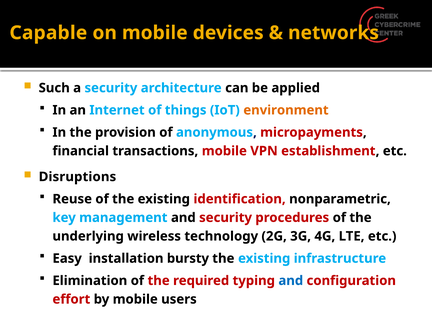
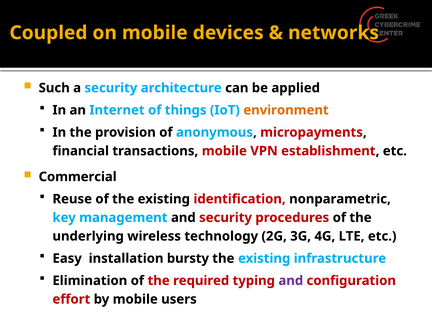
Capable: Capable -> Coupled
Disruptions: Disruptions -> Commercial
and at (291, 281) colour: blue -> purple
